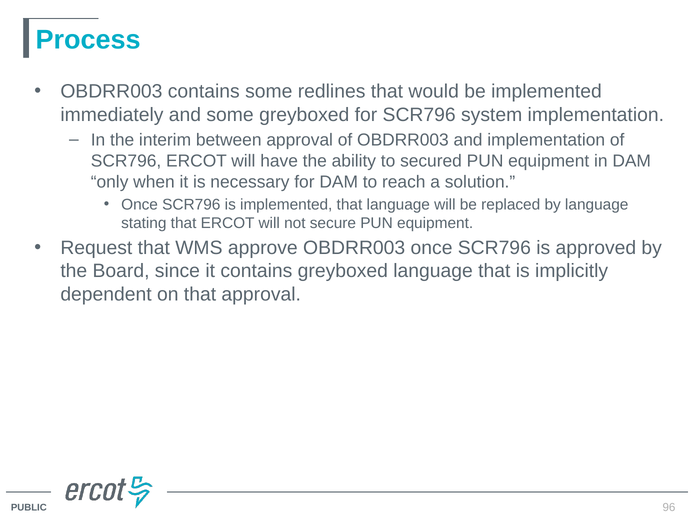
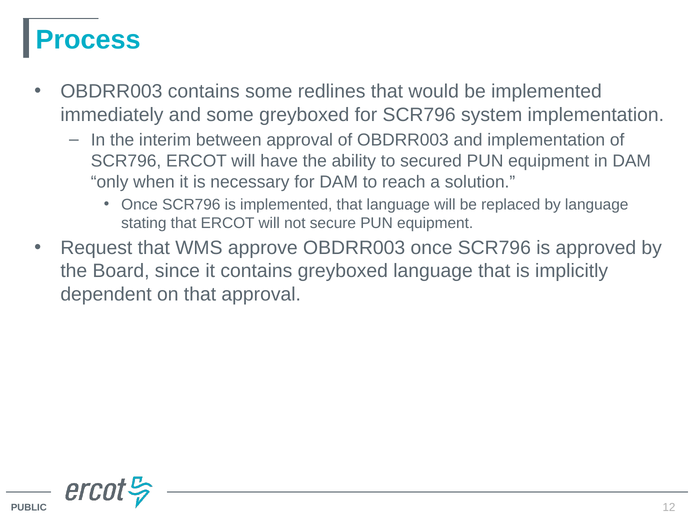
96: 96 -> 12
